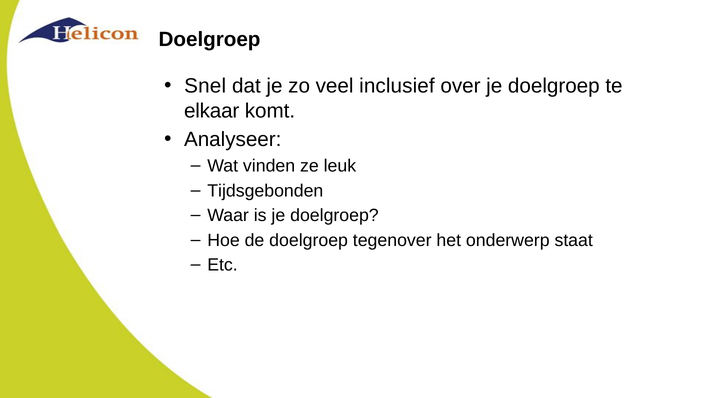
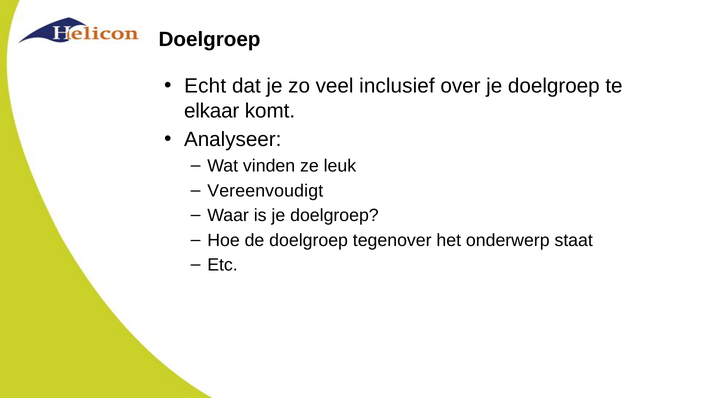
Snel: Snel -> Echt
Tijdsgebonden: Tijdsgebonden -> Vereenvoudigt
